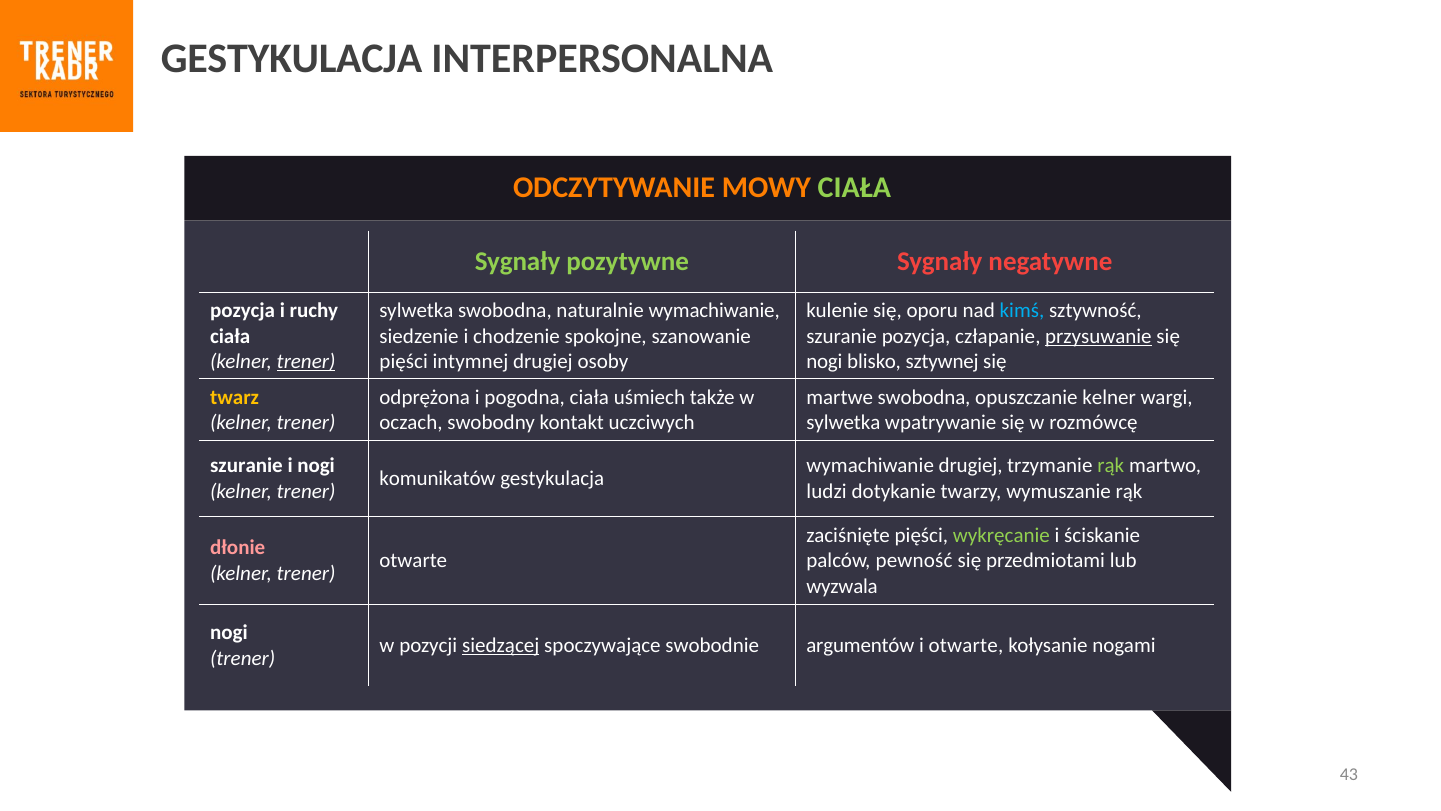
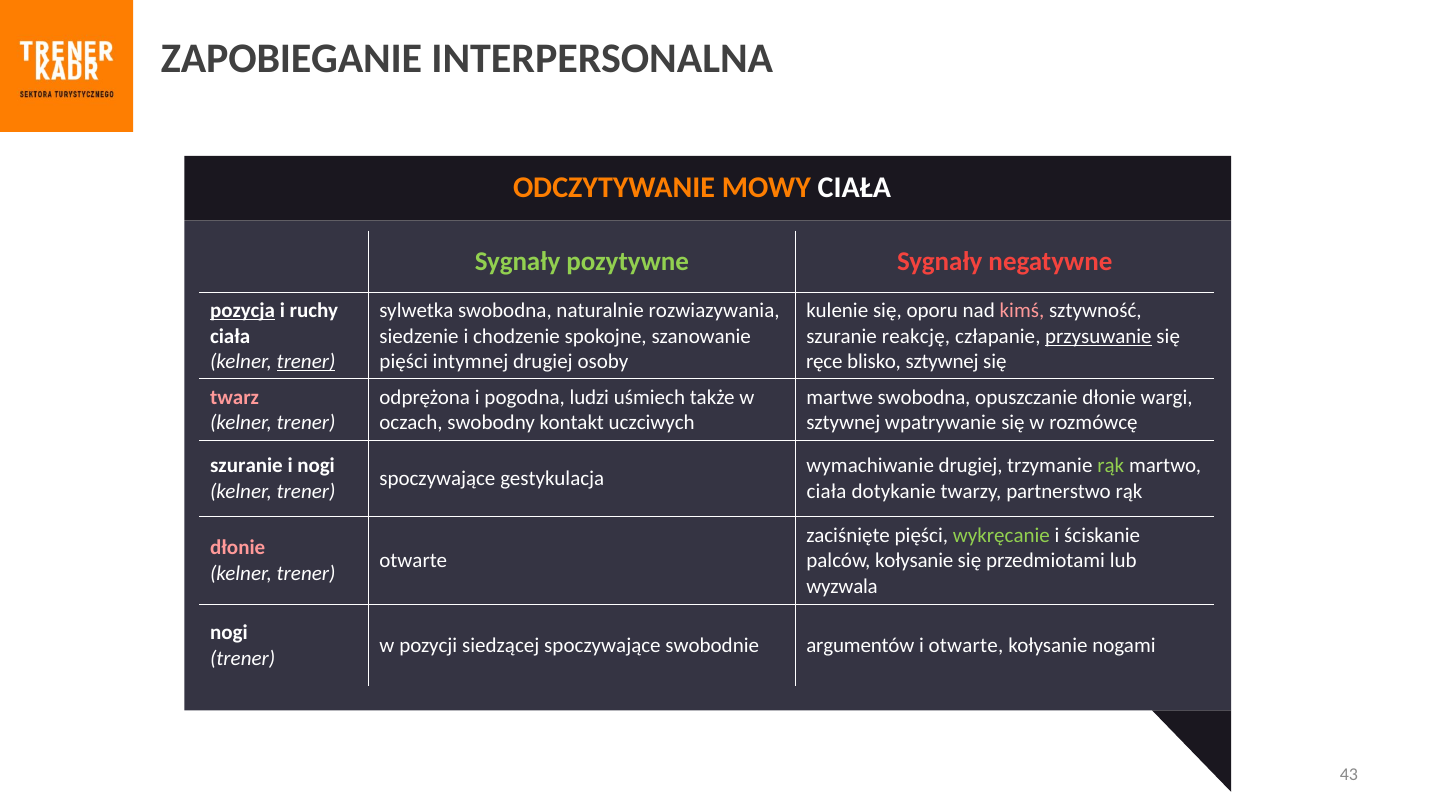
GESTYKULACJA at (292, 59): GESTYKULACJA -> ZAPOBIEGANIE
CIAŁA at (854, 188) colour: light green -> white
pozycja at (243, 310) underline: none -> present
naturalnie wymachiwanie: wymachiwanie -> rozwiazywania
kimś colour: light blue -> pink
szuranie pozycja: pozycja -> reakcję
nogi at (824, 362): nogi -> ręce
twarz colour: yellow -> pink
pogodna ciała: ciała -> ludzi
opuszczanie kelner: kelner -> dłonie
sylwetka at (843, 423): sylwetka -> sztywnej
komunikatów at (437, 479): komunikatów -> spoczywające
ludzi at (827, 491): ludzi -> ciała
wymuszanie: wymuszanie -> partnerstwo
palców pewność: pewność -> kołysanie
siedzącej underline: present -> none
